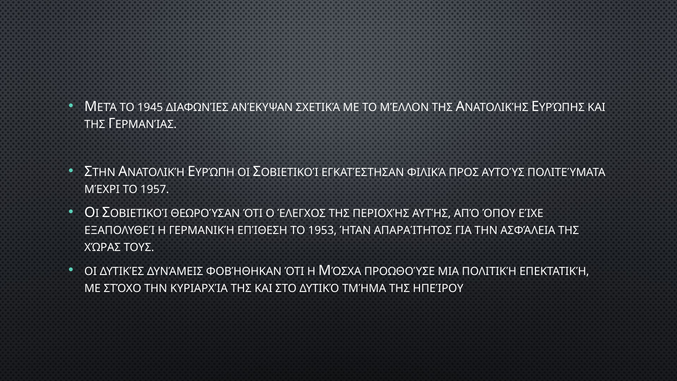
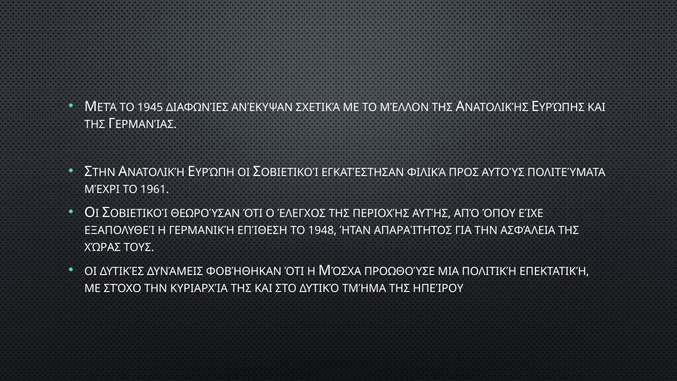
1957: 1957 -> 1961
1953: 1953 -> 1948
